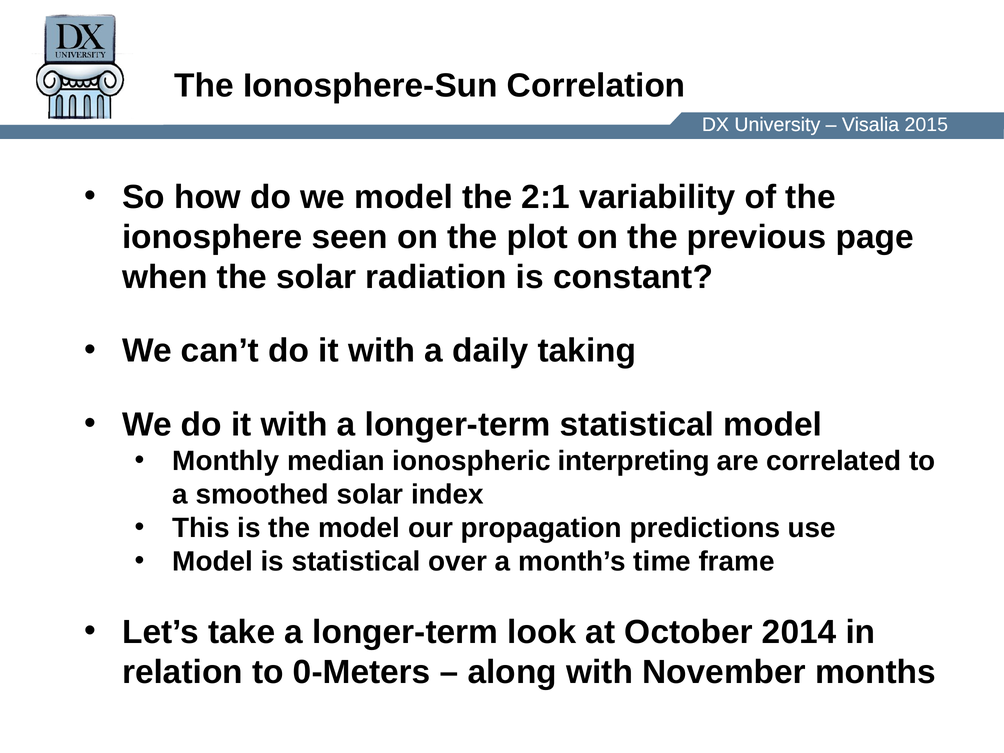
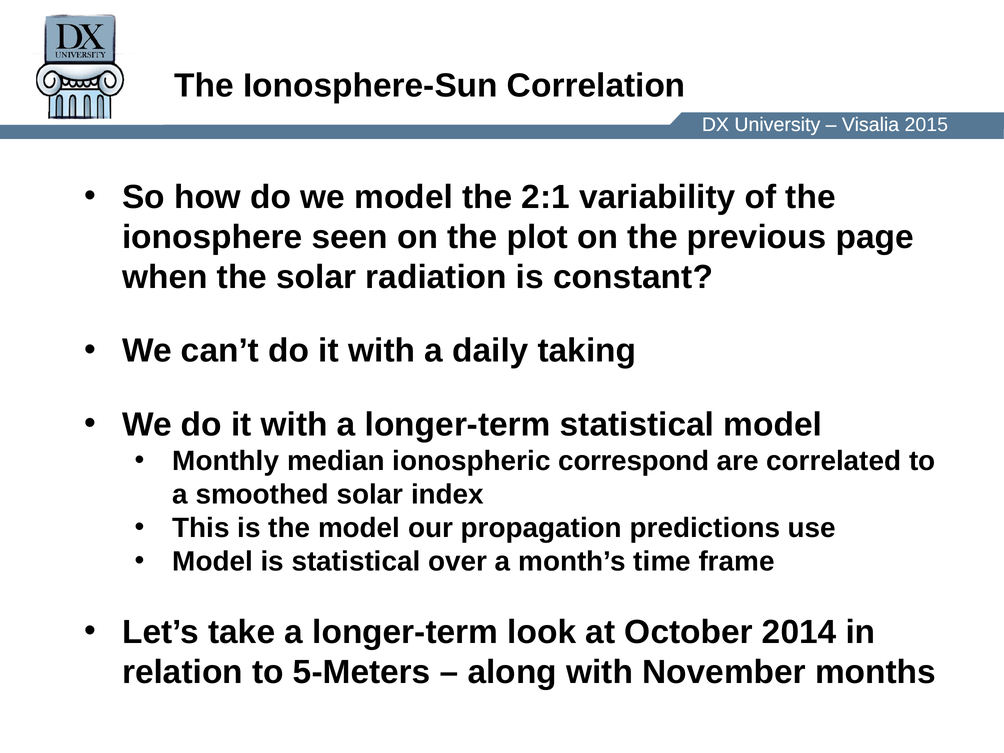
interpreting: interpreting -> correspond
0-Meters: 0-Meters -> 5-Meters
